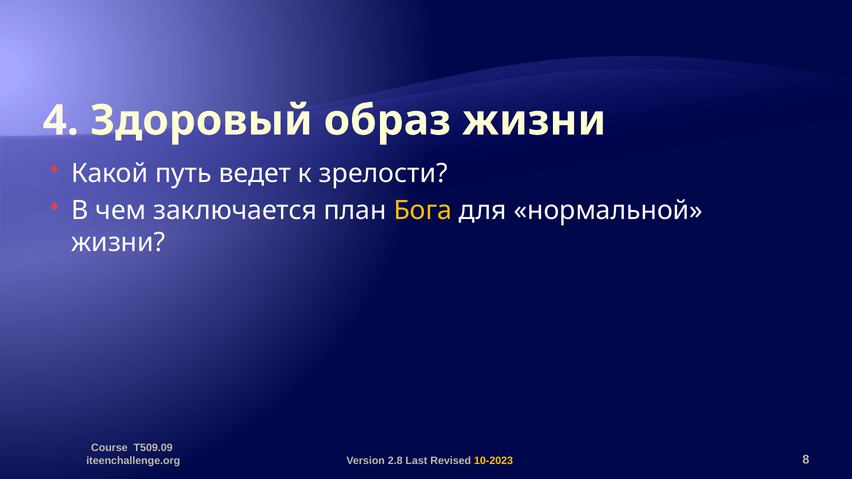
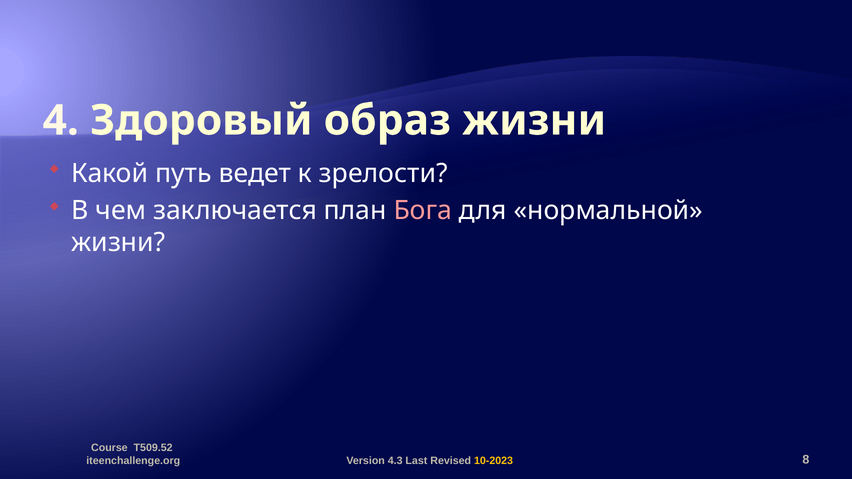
Бога colour: yellow -> pink
T509.09: T509.09 -> T509.52
2.8: 2.8 -> 4.3
